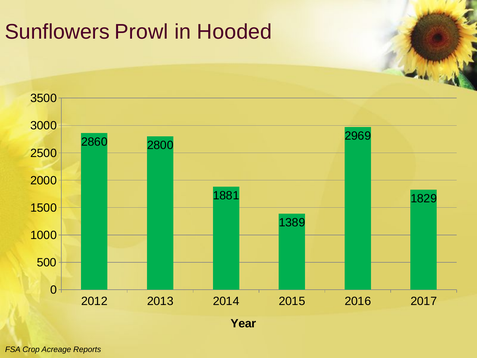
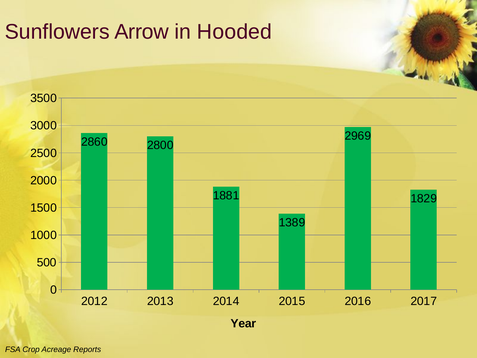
Prowl: Prowl -> Arrow
